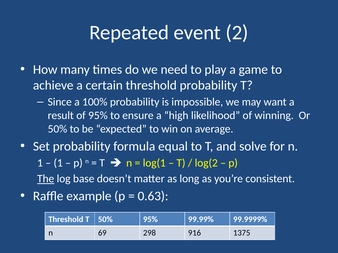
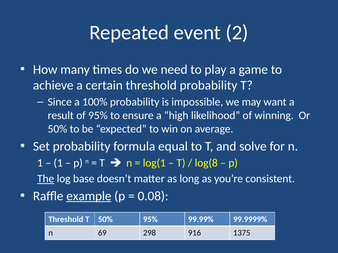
log(2: log(2 -> log(8
example underline: none -> present
0.63: 0.63 -> 0.08
